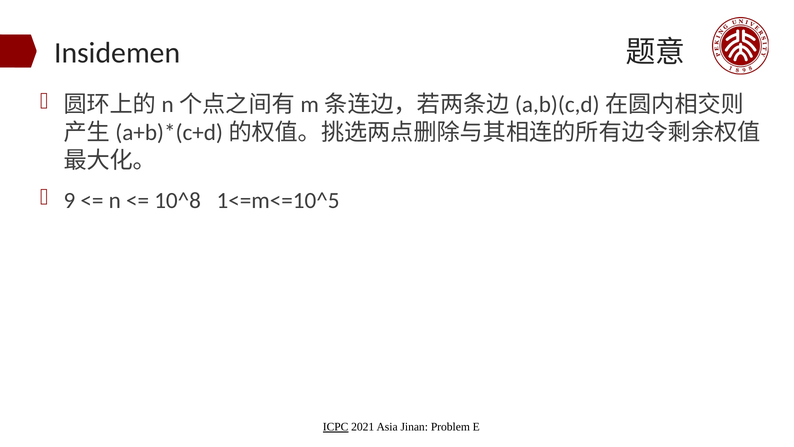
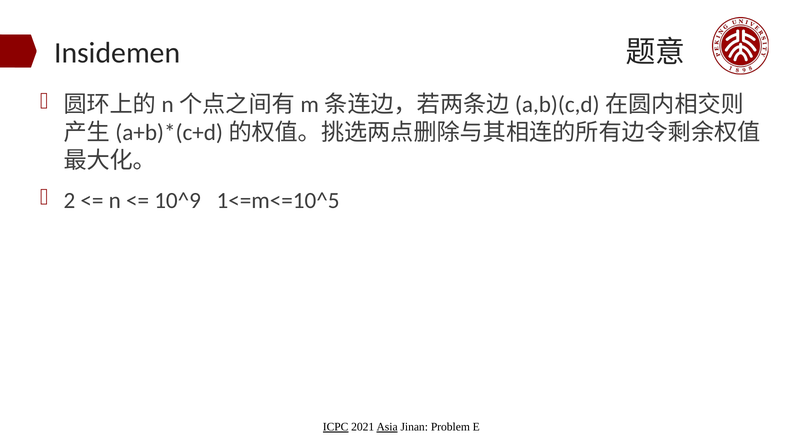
9: 9 -> 2
10^8: 10^8 -> 10^9
Asia underline: none -> present
